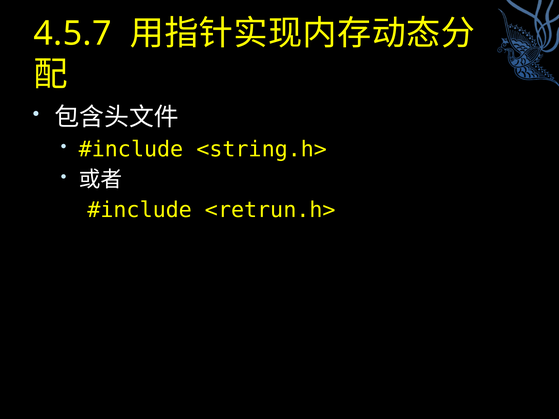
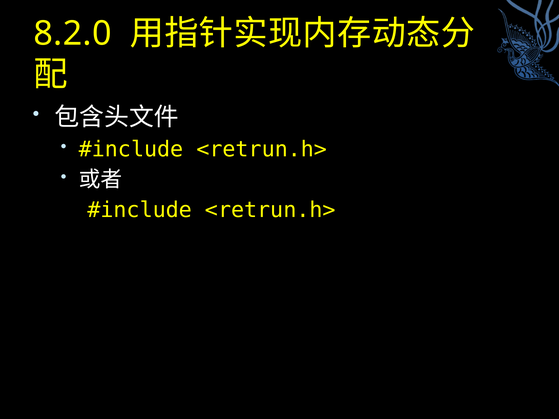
4.5.7: 4.5.7 -> 8.2.0
<string.h> at (262, 149): <string.h> -> <retrun.h>
